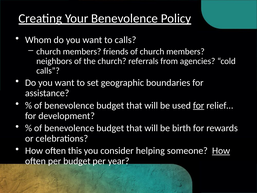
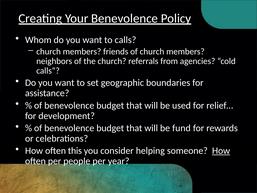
for at (199, 105) underline: present -> none
birth: birth -> fund
per budget: budget -> people
